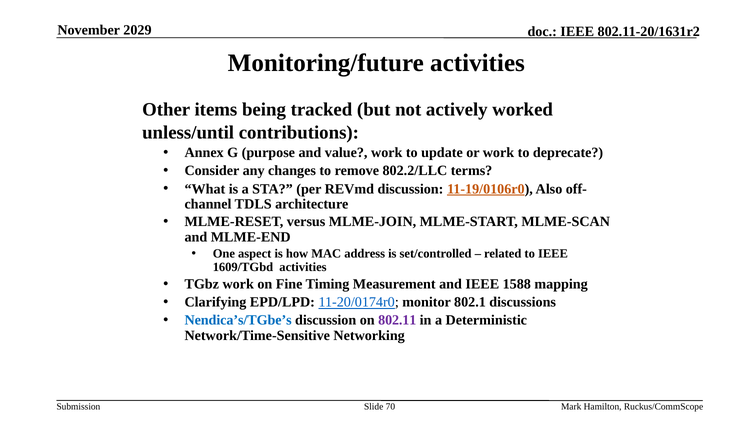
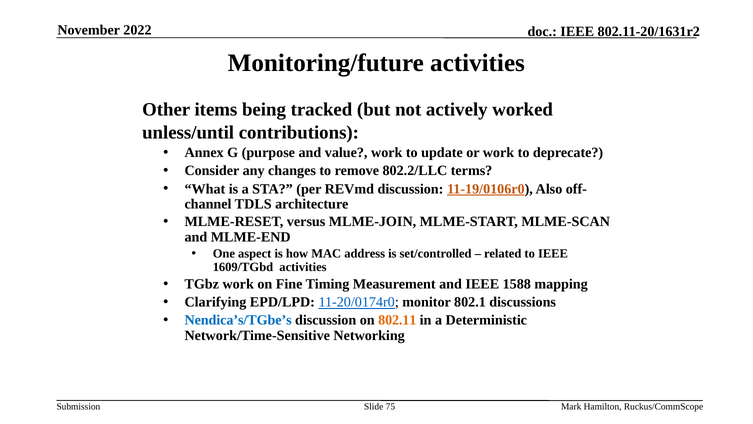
2029: 2029 -> 2022
802.11 colour: purple -> orange
70: 70 -> 75
